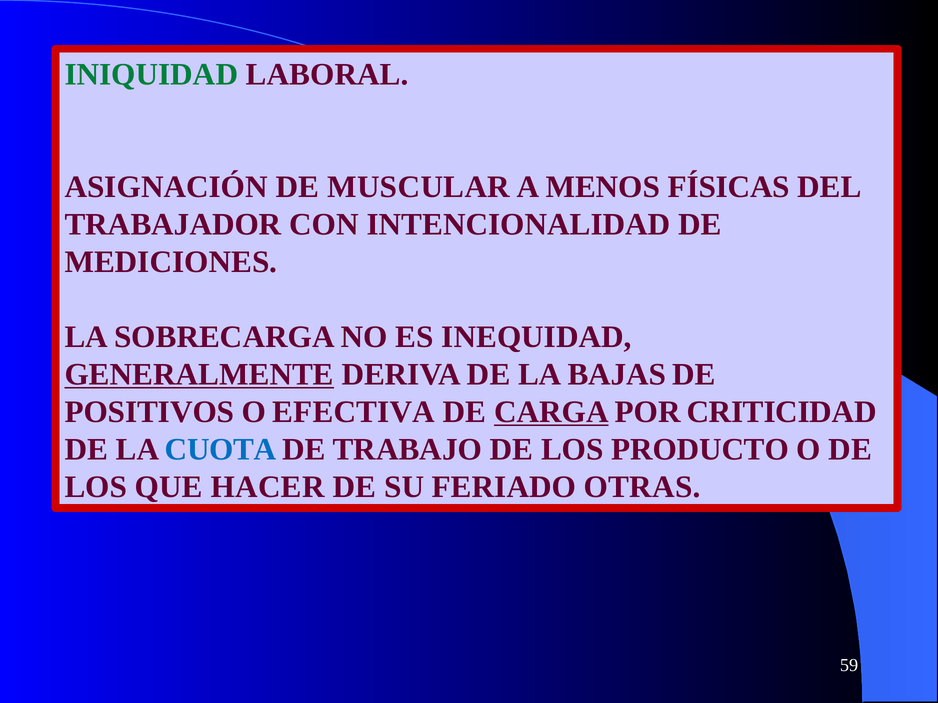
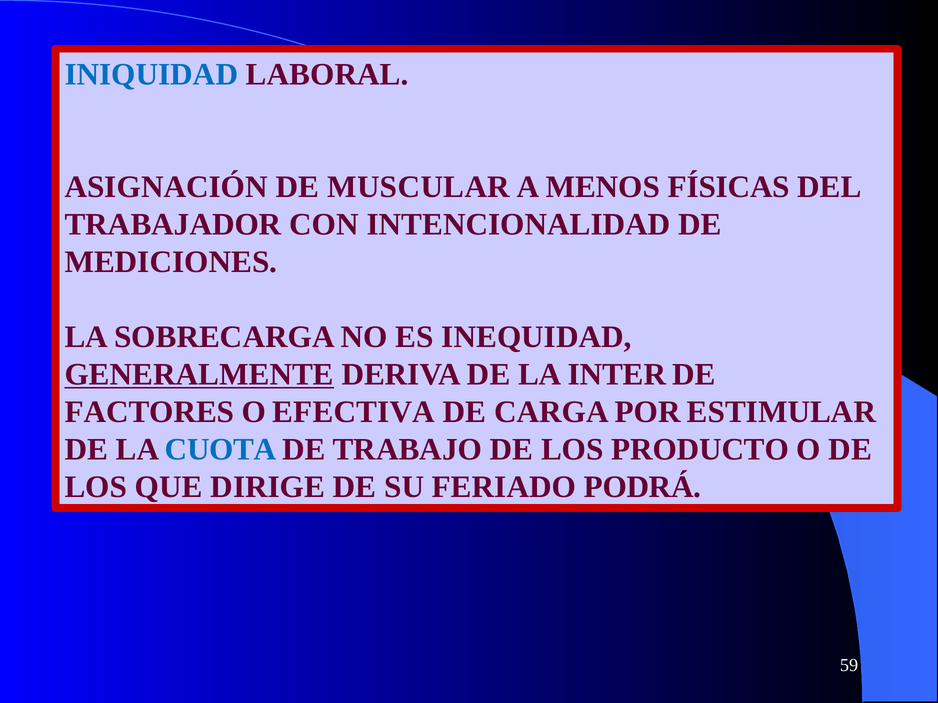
INIQUIDAD colour: green -> blue
BAJAS: BAJAS -> INTER
POSITIVOS: POSITIVOS -> FACTORES
CARGA underline: present -> none
CRITICIDAD: CRITICIDAD -> ESTIMULAR
HACER: HACER -> DIRIGE
OTRAS: OTRAS -> PODRÁ
